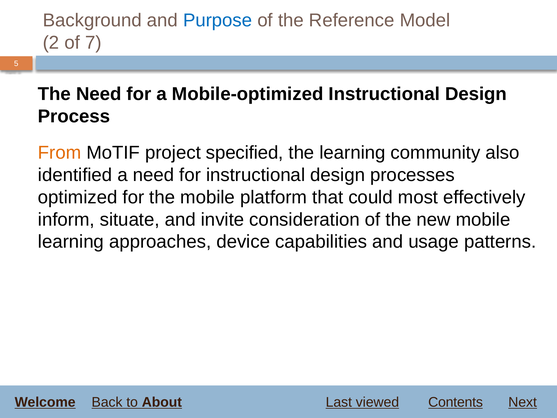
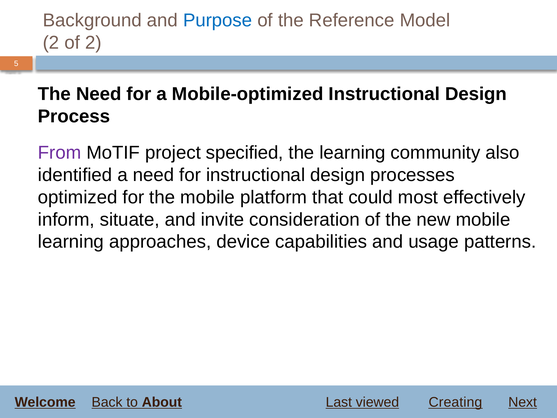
of 7: 7 -> 2
From colour: orange -> purple
Contents: Contents -> Creating
